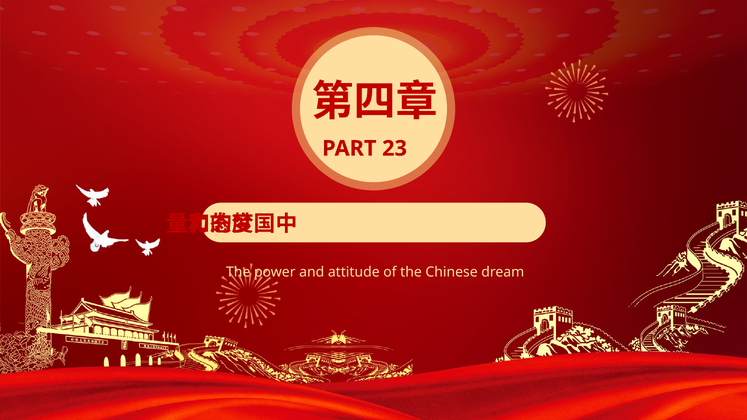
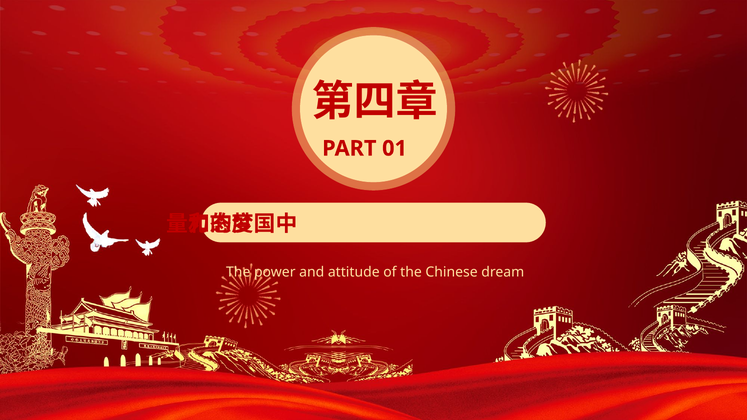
23: 23 -> 01
